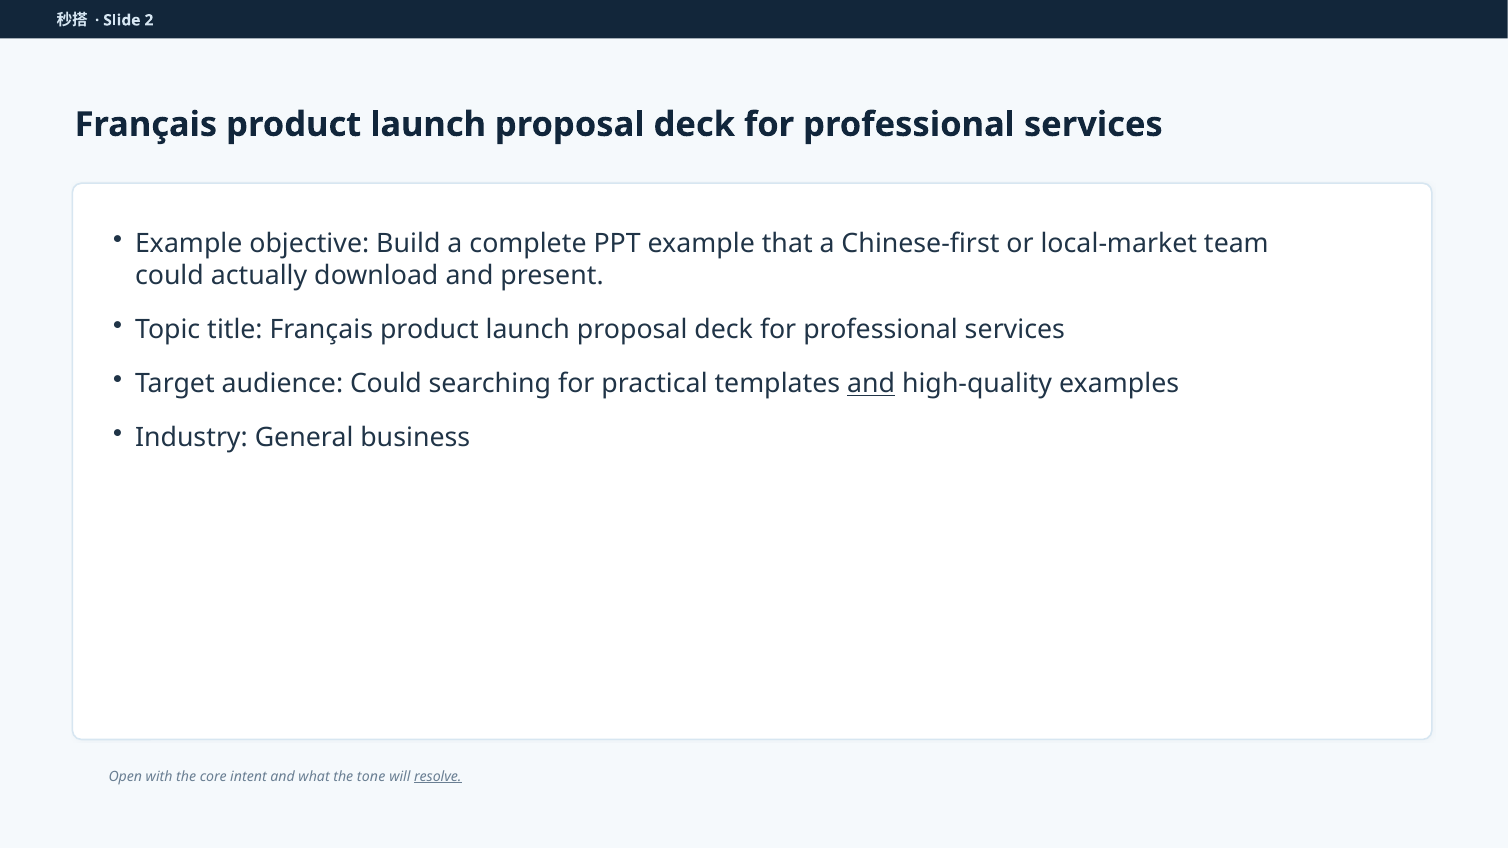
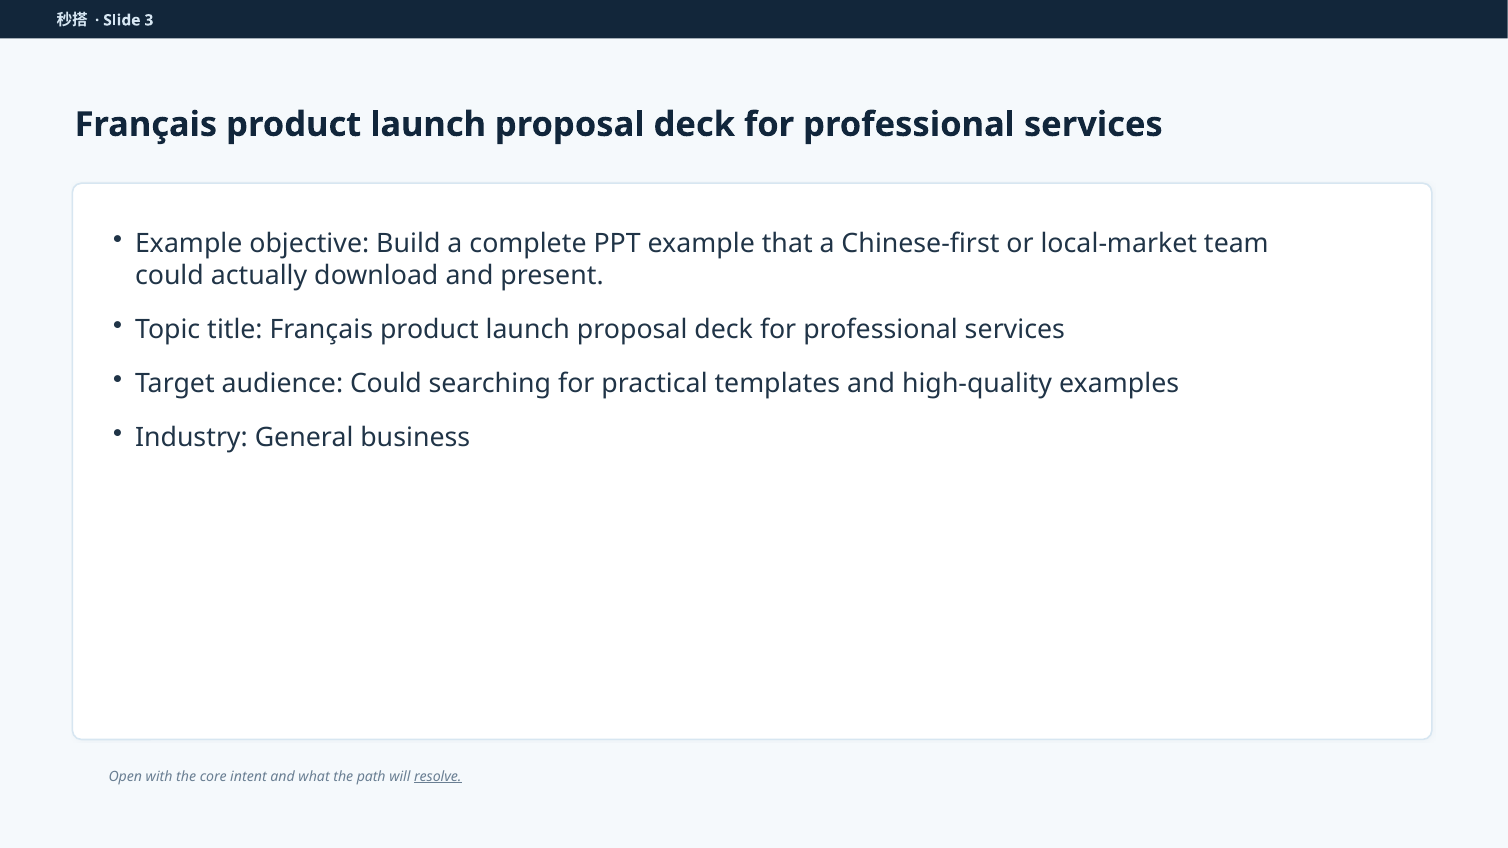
2: 2 -> 3
and at (871, 384) underline: present -> none
tone: tone -> path
